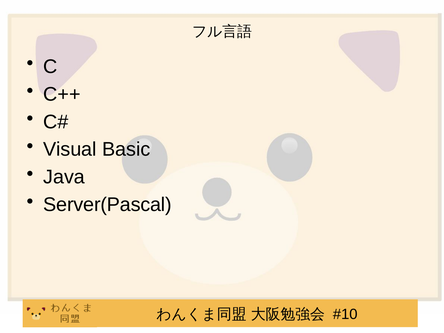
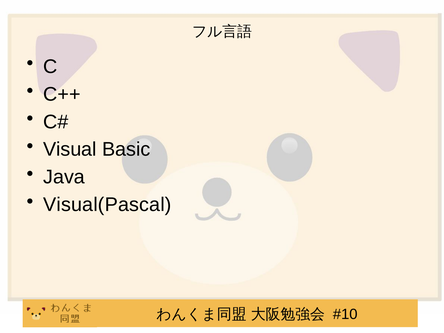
Server(Pascal: Server(Pascal -> Visual(Pascal
